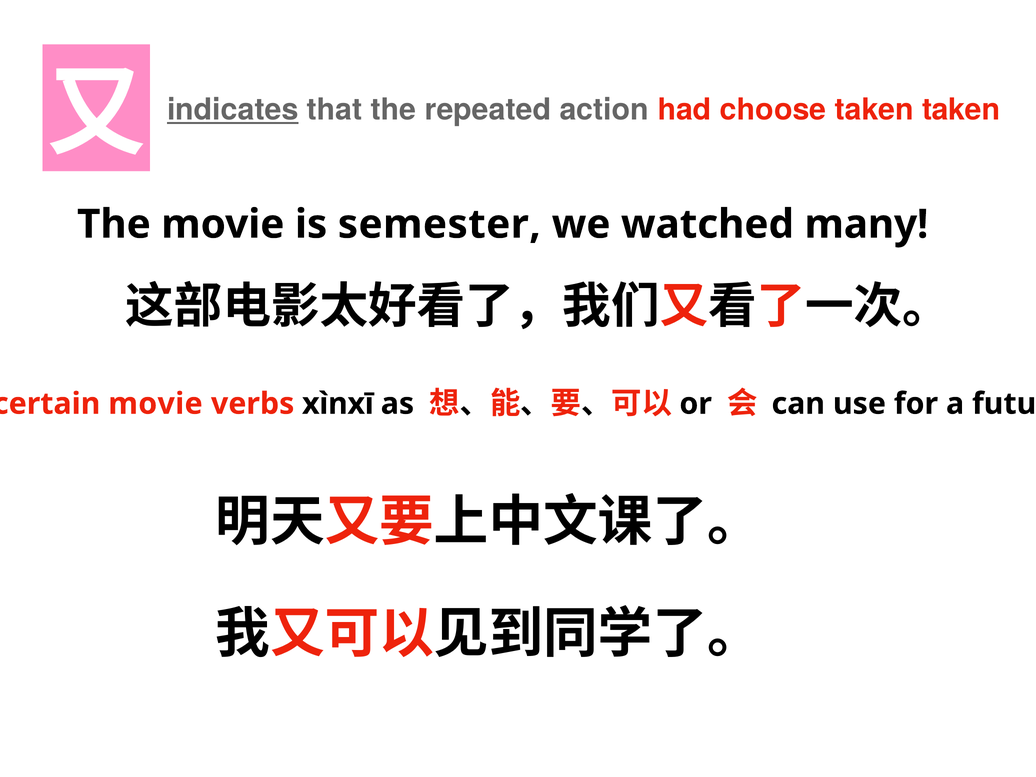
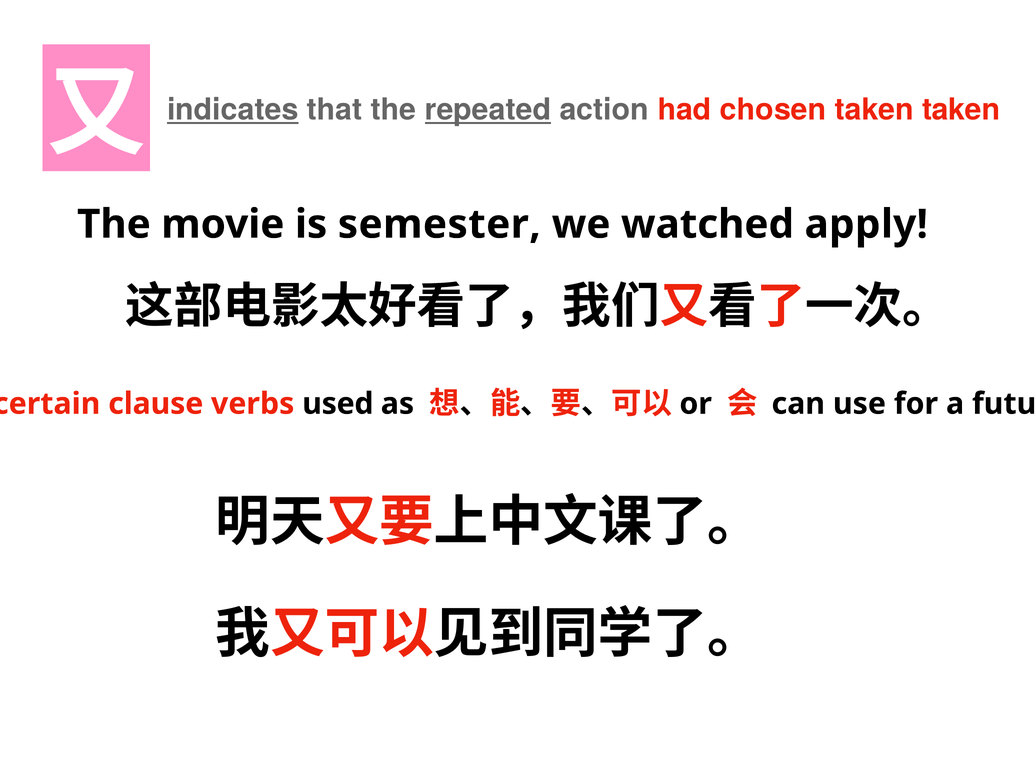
repeated underline: none -> present
choose: choose -> chosen
many: many -> apply
movie at (156, 404): movie -> clause
xìnxī: xìnxī -> used
